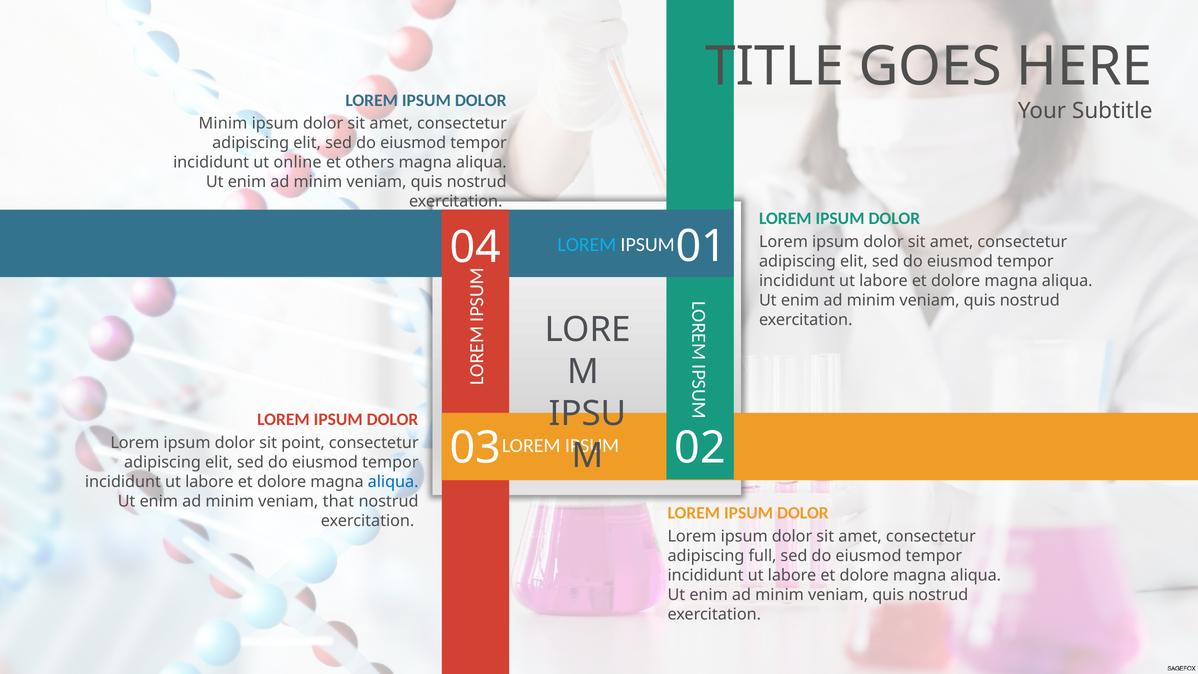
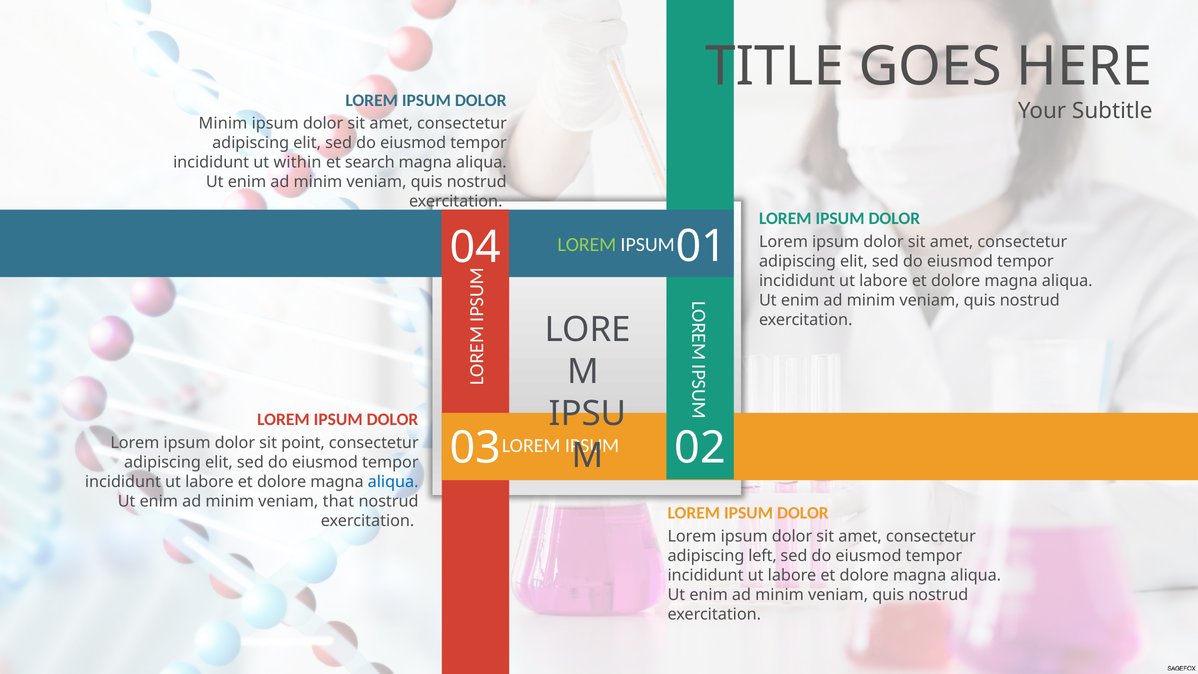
online: online -> within
others: others -> search
LOREM at (587, 245) colour: light blue -> light green
full: full -> left
